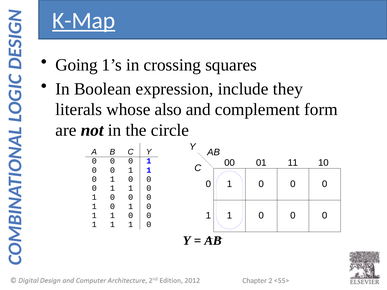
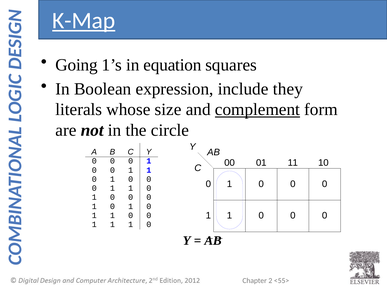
crossing: crossing -> equation
also: also -> size
complement underline: none -> present
